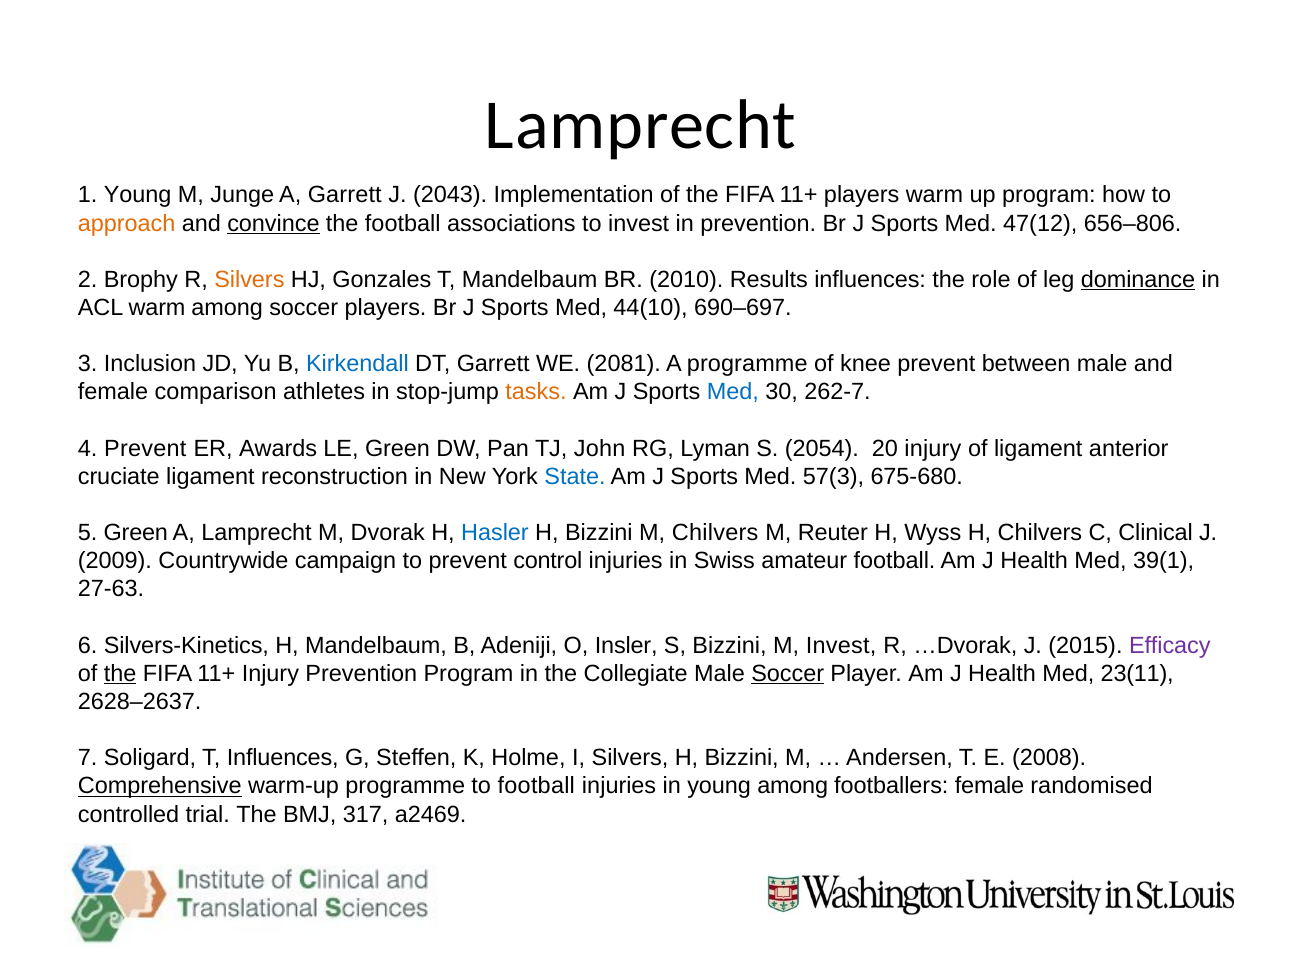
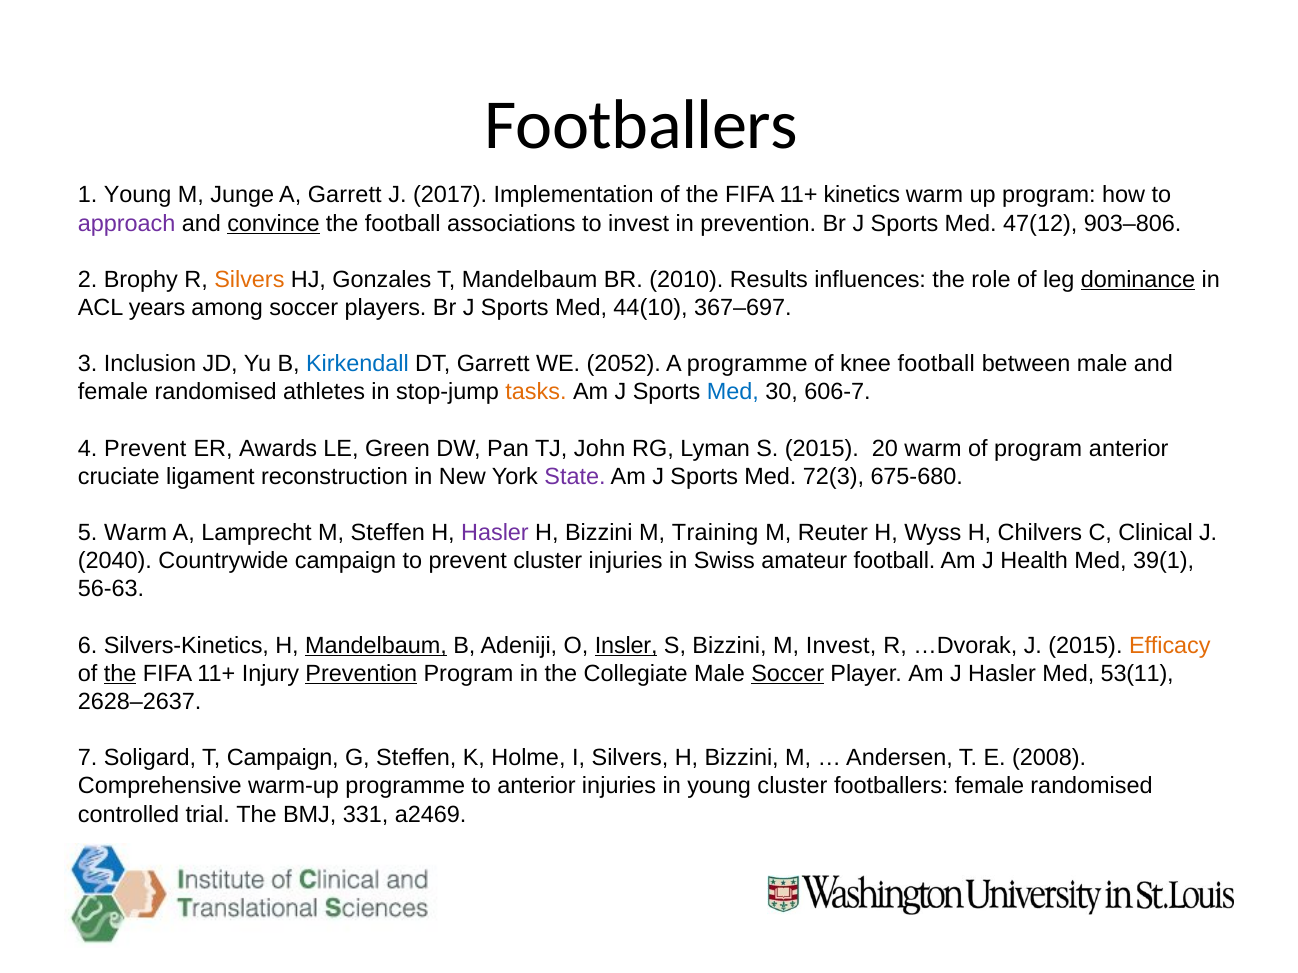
Lamprecht at (641, 125): Lamprecht -> Footballers
2043: 2043 -> 2017
11+ players: players -> kinetics
approach colour: orange -> purple
656–806: 656–806 -> 903–806
ACL warm: warm -> years
690–697: 690–697 -> 367–697
2081: 2081 -> 2052
knee prevent: prevent -> football
comparison at (216, 392): comparison -> randomised
262-7: 262-7 -> 606-7
S 2054: 2054 -> 2015
20 injury: injury -> warm
of ligament: ligament -> program
State colour: blue -> purple
57(3: 57(3 -> 72(3
5 Green: Green -> Warm
M Dvorak: Dvorak -> Steffen
Hasler at (495, 533) colour: blue -> purple
M Chilvers: Chilvers -> Training
2009: 2009 -> 2040
prevent control: control -> cluster
27-63: 27-63 -> 56-63
Mandelbaum at (376, 646) underline: none -> present
Insler underline: none -> present
Efficacy colour: purple -> orange
Prevention at (361, 674) underline: none -> present
Player Am J Health: Health -> Hasler
23(11: 23(11 -> 53(11
T Influences: Influences -> Campaign
Comprehensive underline: present -> none
to football: football -> anterior
young among: among -> cluster
317: 317 -> 331
